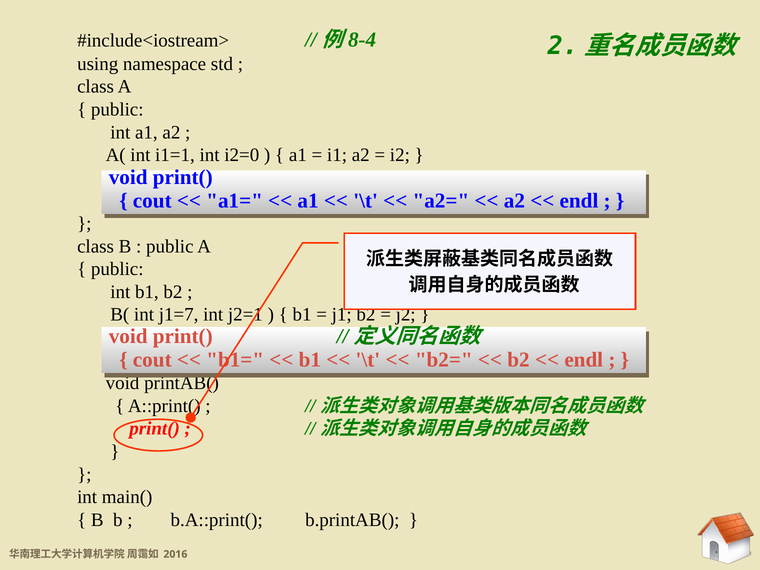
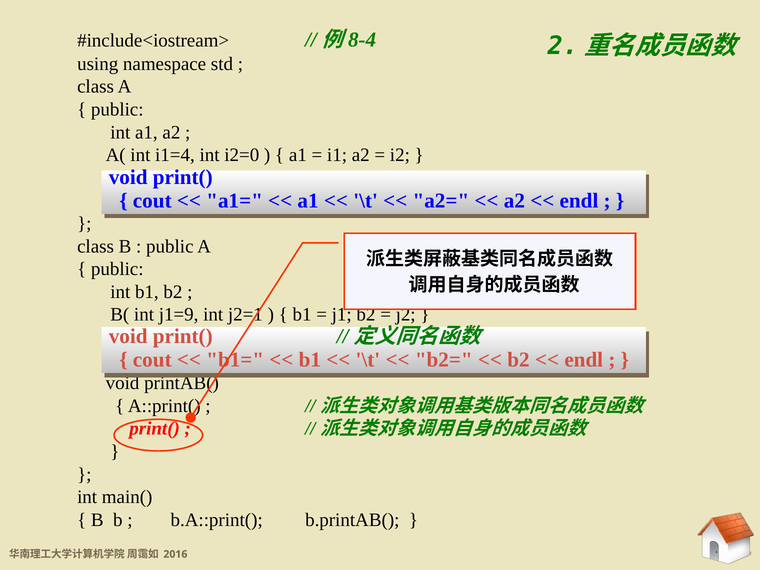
i1=1: i1=1 -> i1=4
j1=7: j1=7 -> j1=9
